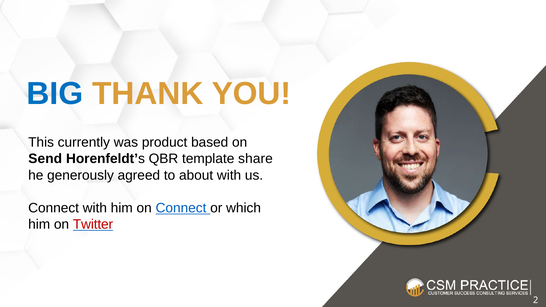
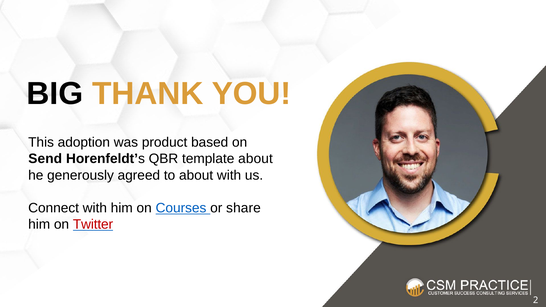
BIG colour: blue -> black
currently: currently -> adoption
template share: share -> about
on Connect: Connect -> Courses
which: which -> share
